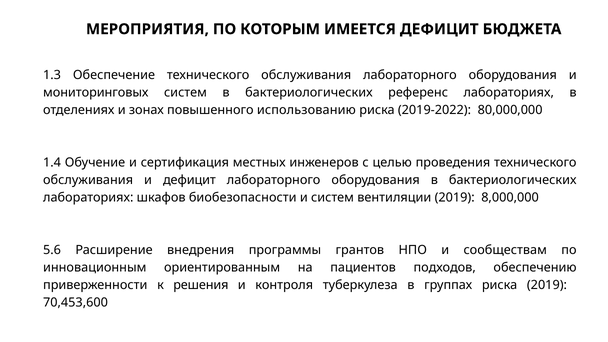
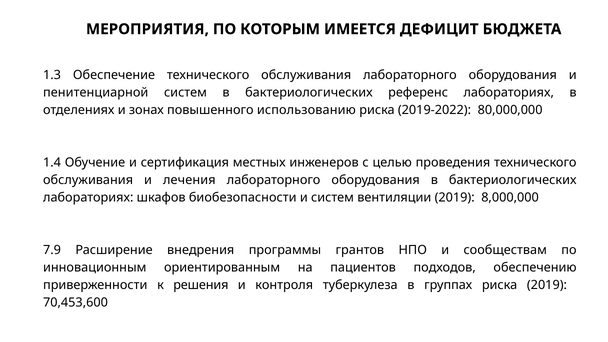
мониторинговых: мониторинговых -> пенитенциарной
и дефицит: дефицит -> лечения
5.6: 5.6 -> 7.9
